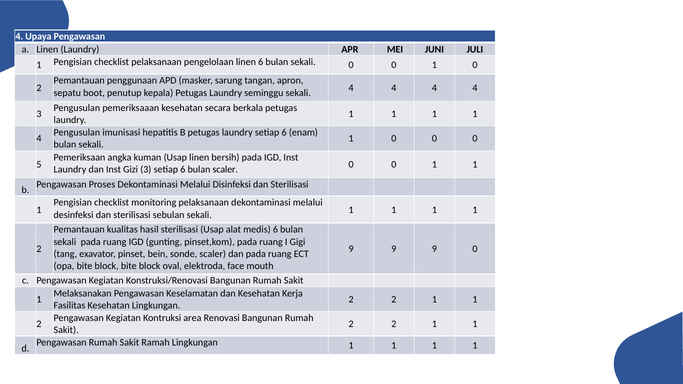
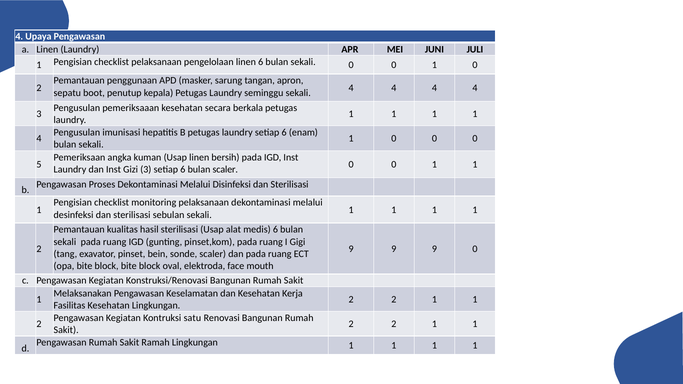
area: area -> satu
